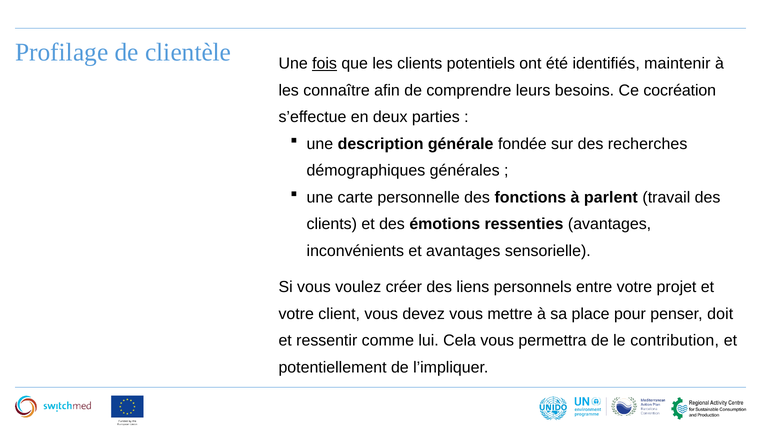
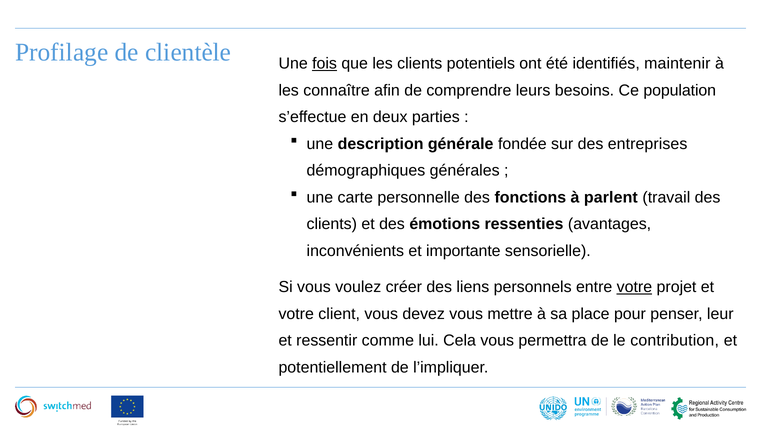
cocréation: cocréation -> population
recherches: recherches -> entreprises
et avantages: avantages -> importante
votre at (634, 287) underline: none -> present
doit: doit -> leur
